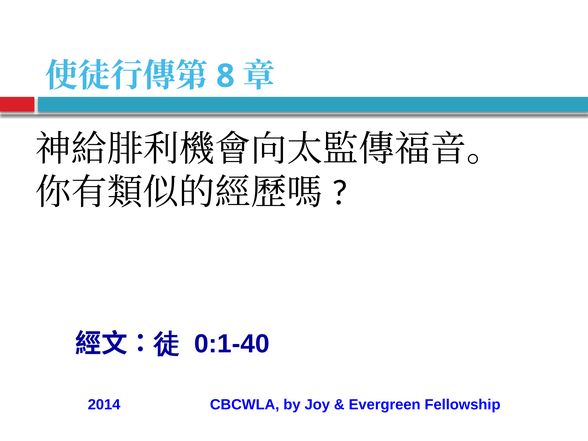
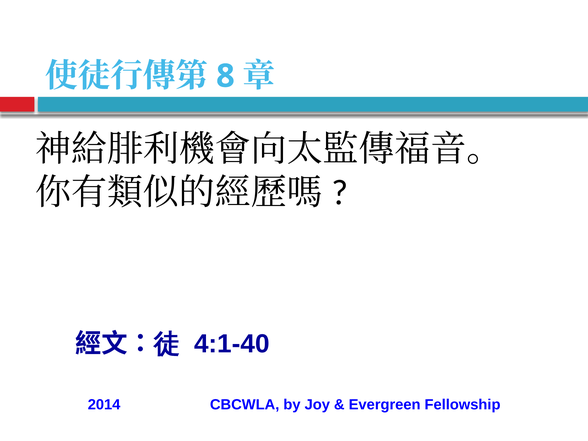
0:1-40: 0:1-40 -> 4:1-40
